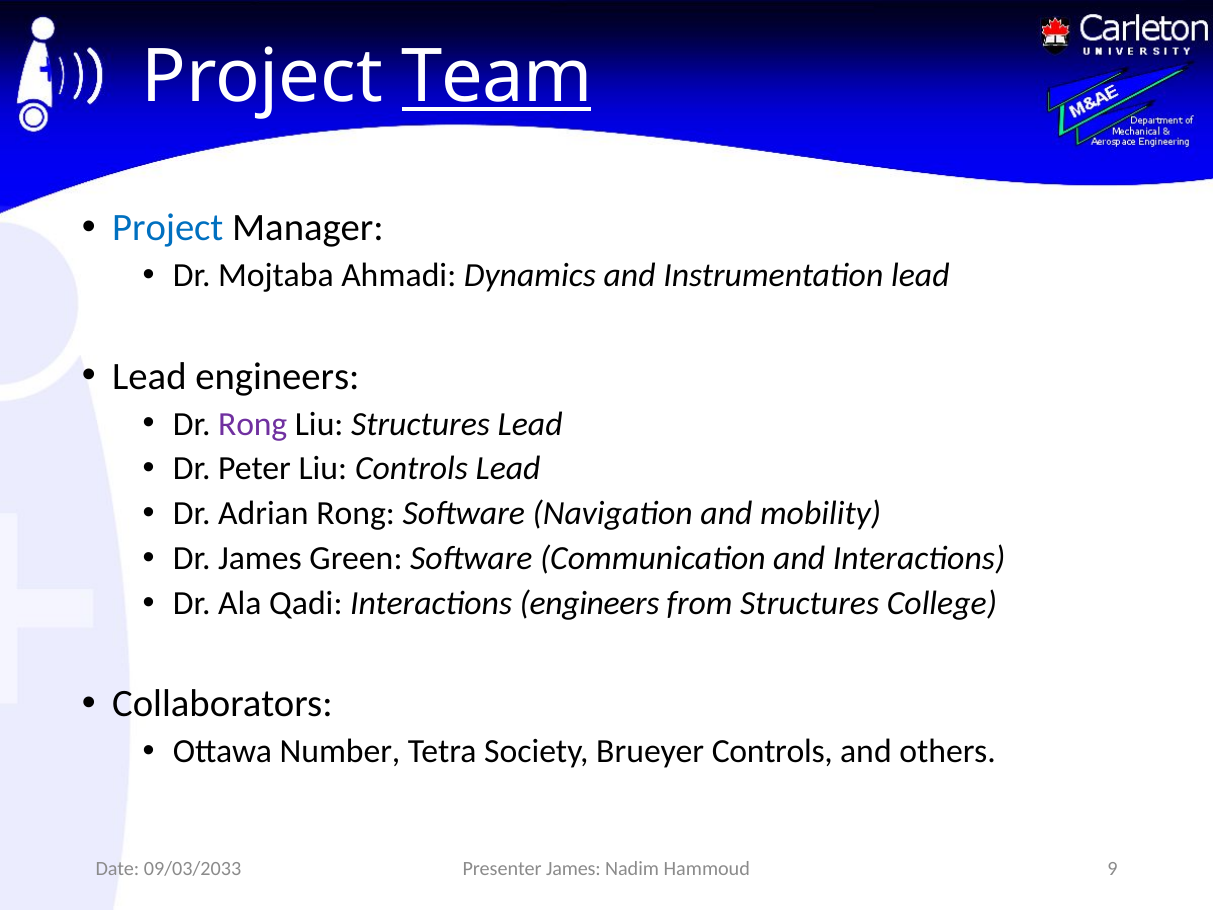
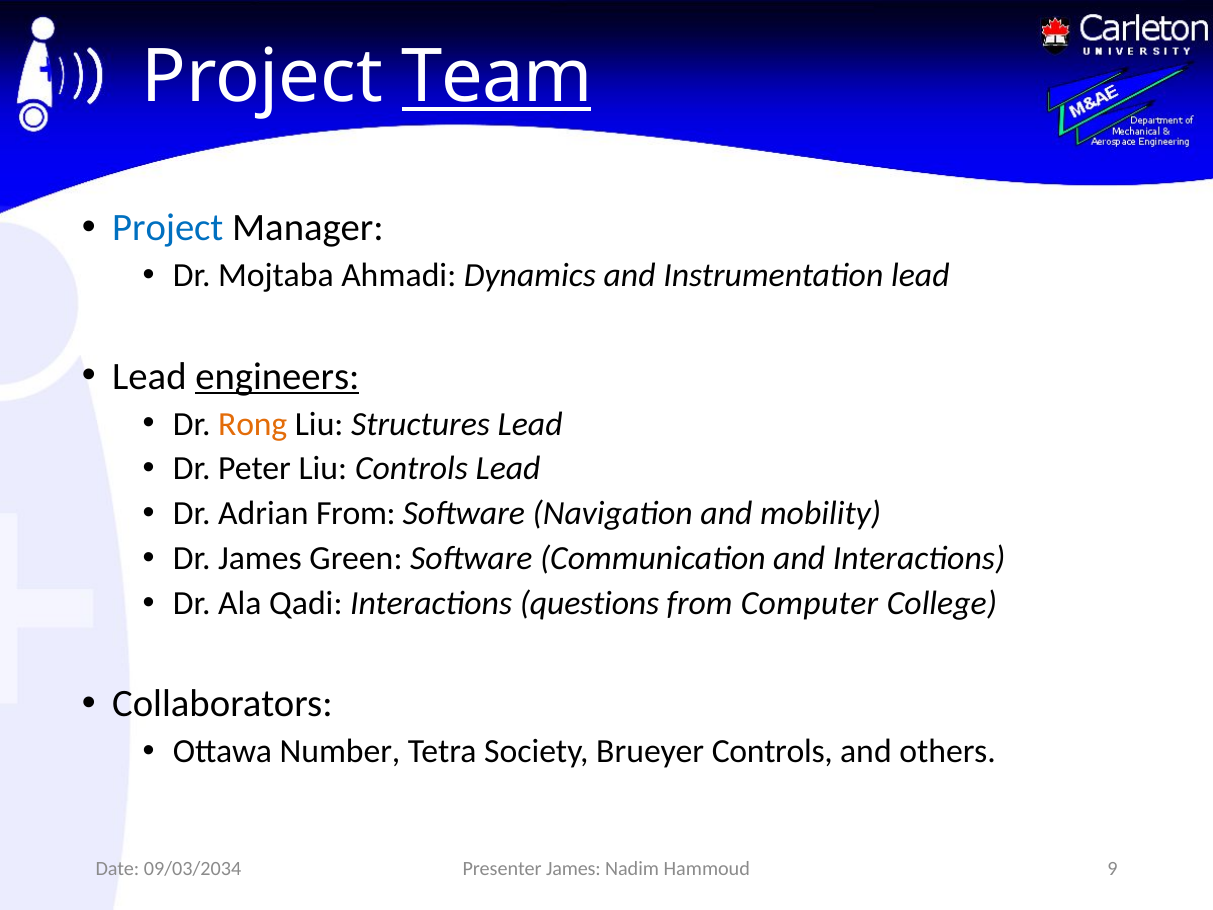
engineers at (277, 376) underline: none -> present
Rong at (253, 424) colour: purple -> orange
Adrian Rong: Rong -> From
Interactions engineers: engineers -> questions
from Structures: Structures -> Computer
09/03/2033: 09/03/2033 -> 09/03/2034
